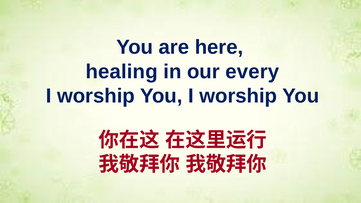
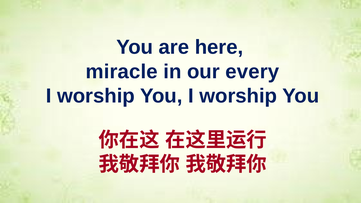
healing: healing -> miracle
